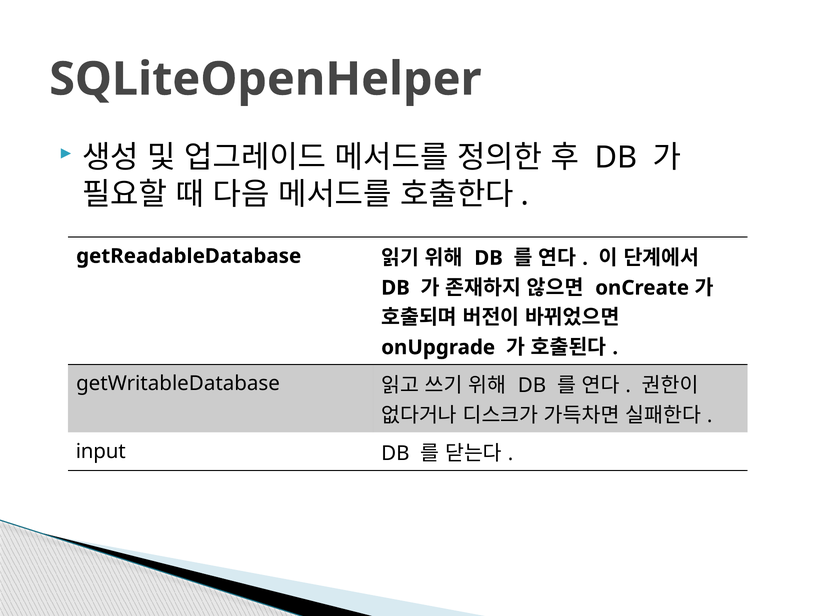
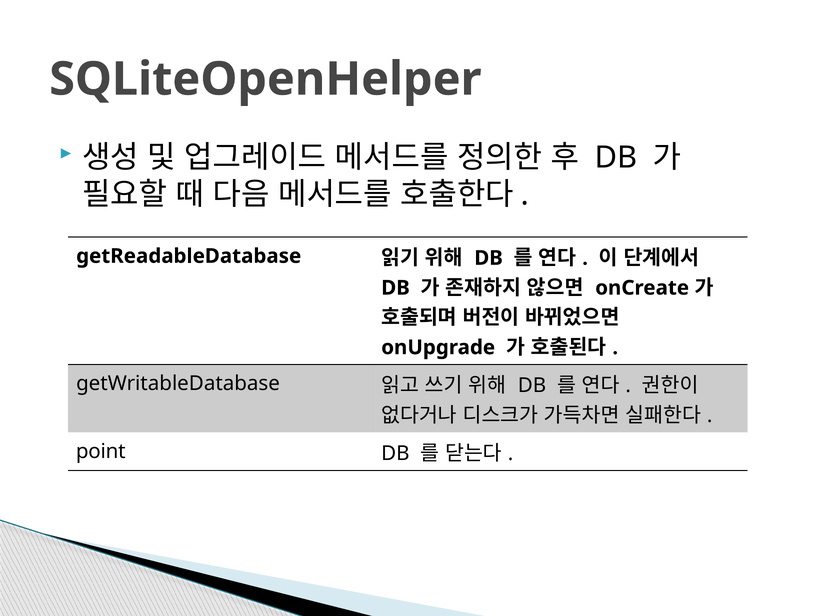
input: input -> point
